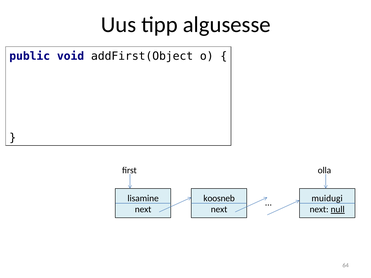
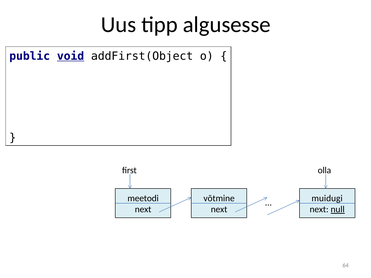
void underline: none -> present
lisamine: lisamine -> meetodi
koosneb: koosneb -> võtmine
